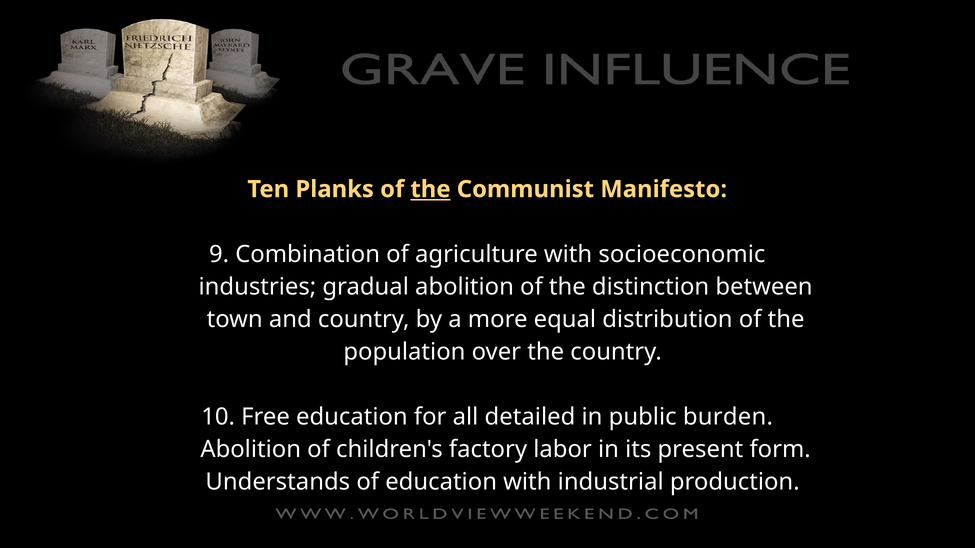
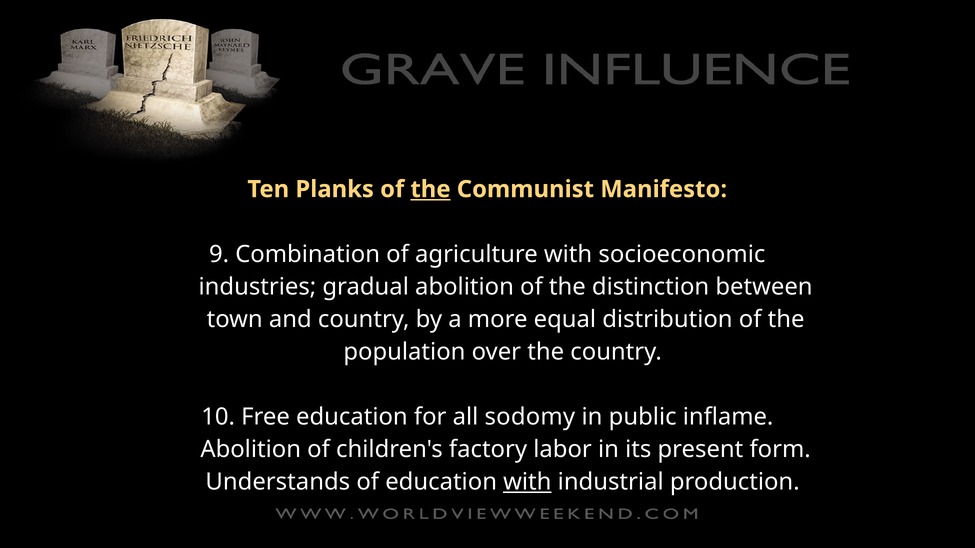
detailed: detailed -> sodomy
burden: burden -> inflame
with at (527, 482) underline: none -> present
